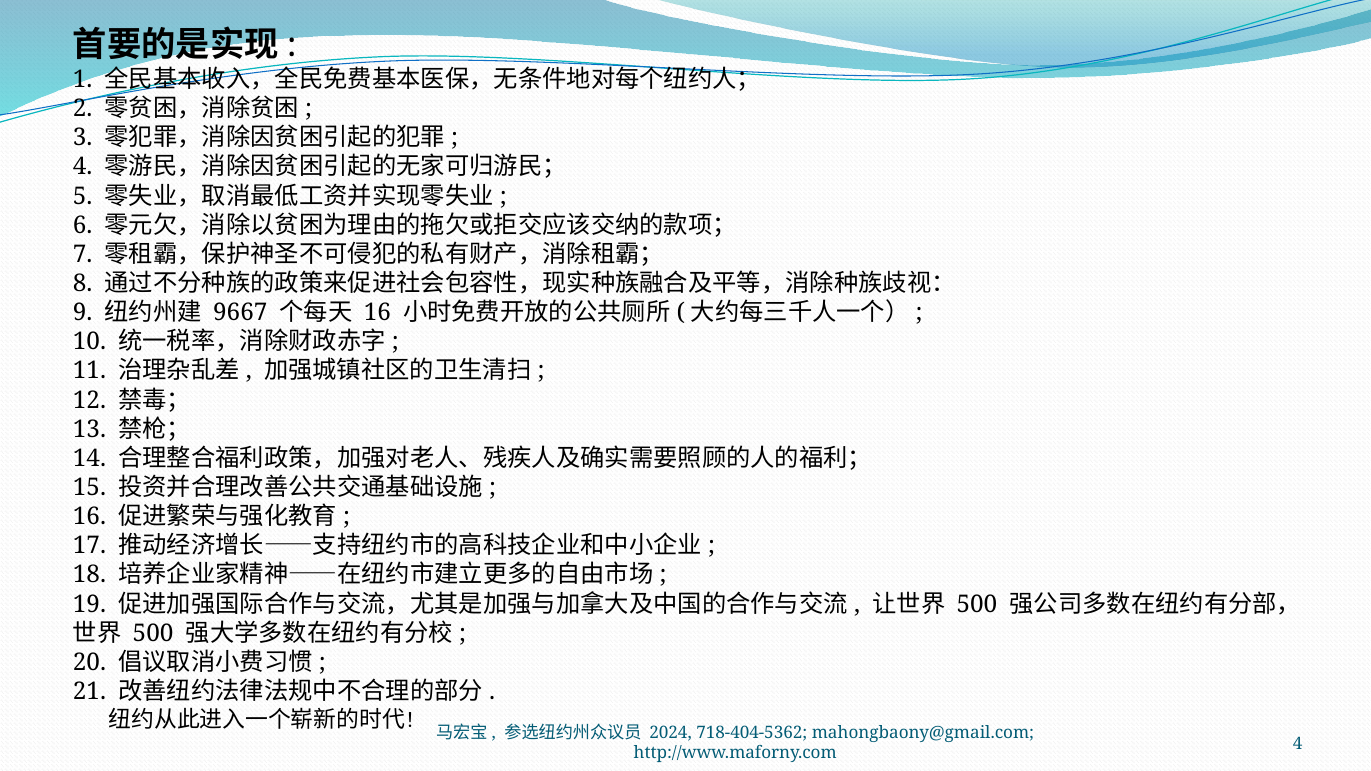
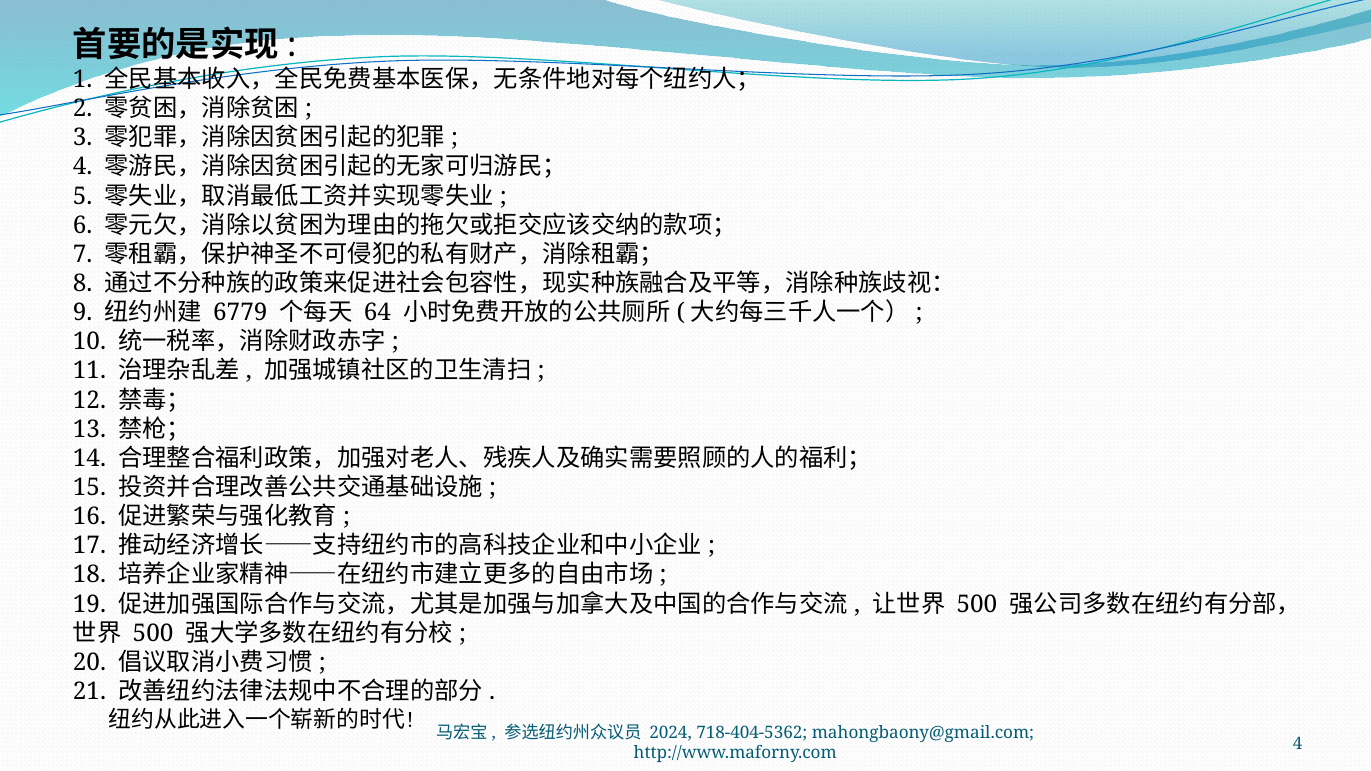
9667: 9667 -> 6779
16 at (377, 313): 16 -> 64
